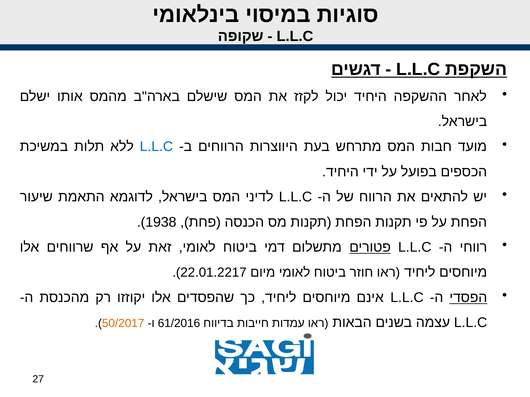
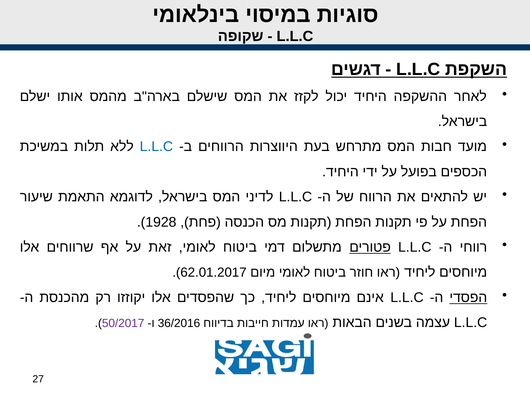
1938: 1938 -> 1928
22.01.2217: 22.01.2217 -> 62.01.2017
50/2017 colour: orange -> purple
61/2016: 61/2016 -> 36/2016
